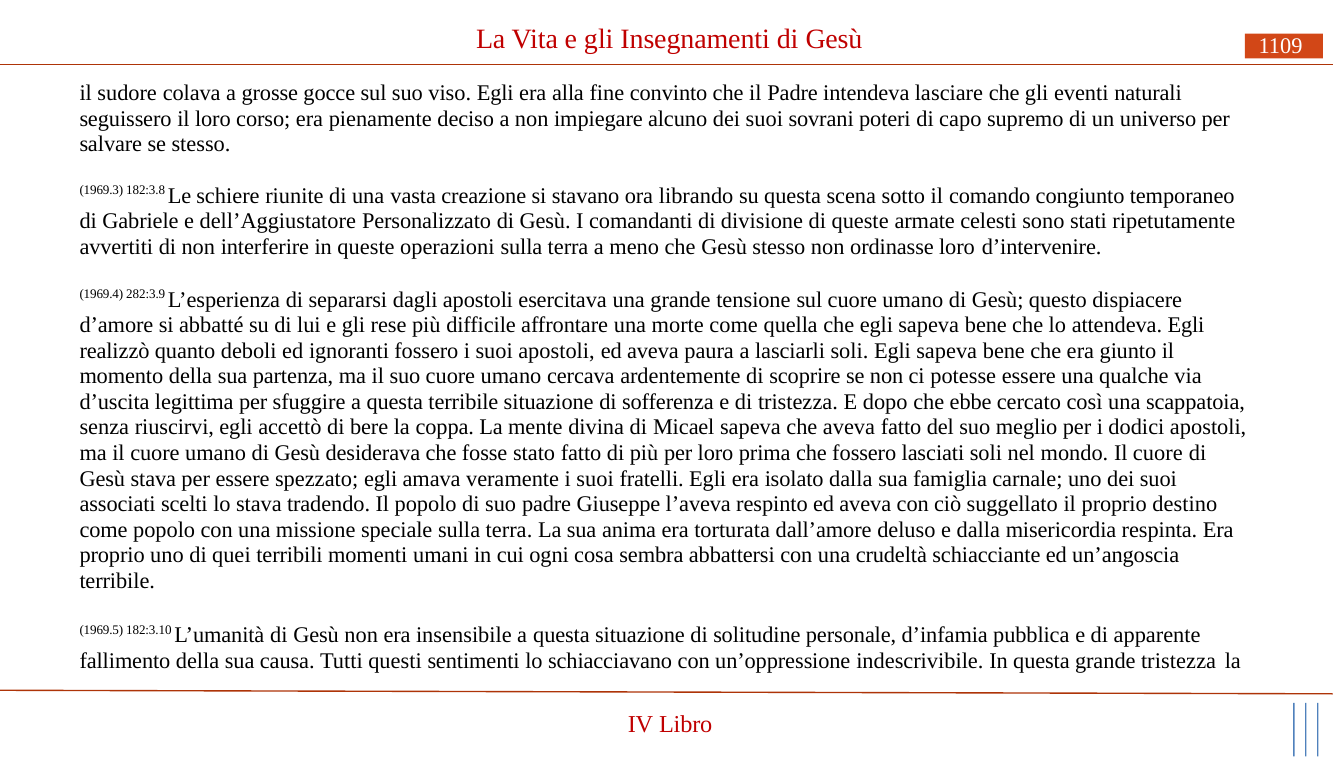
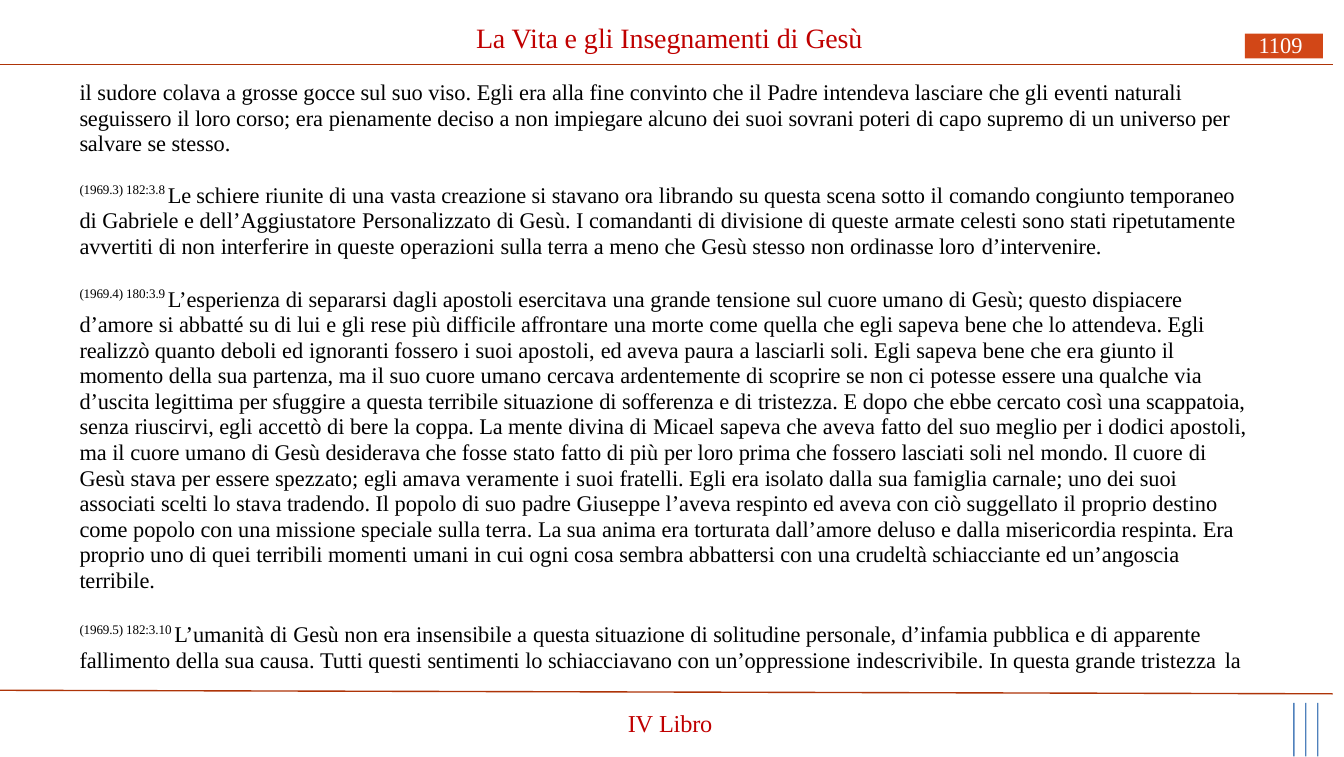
282:3.9: 282:3.9 -> 180:3.9
